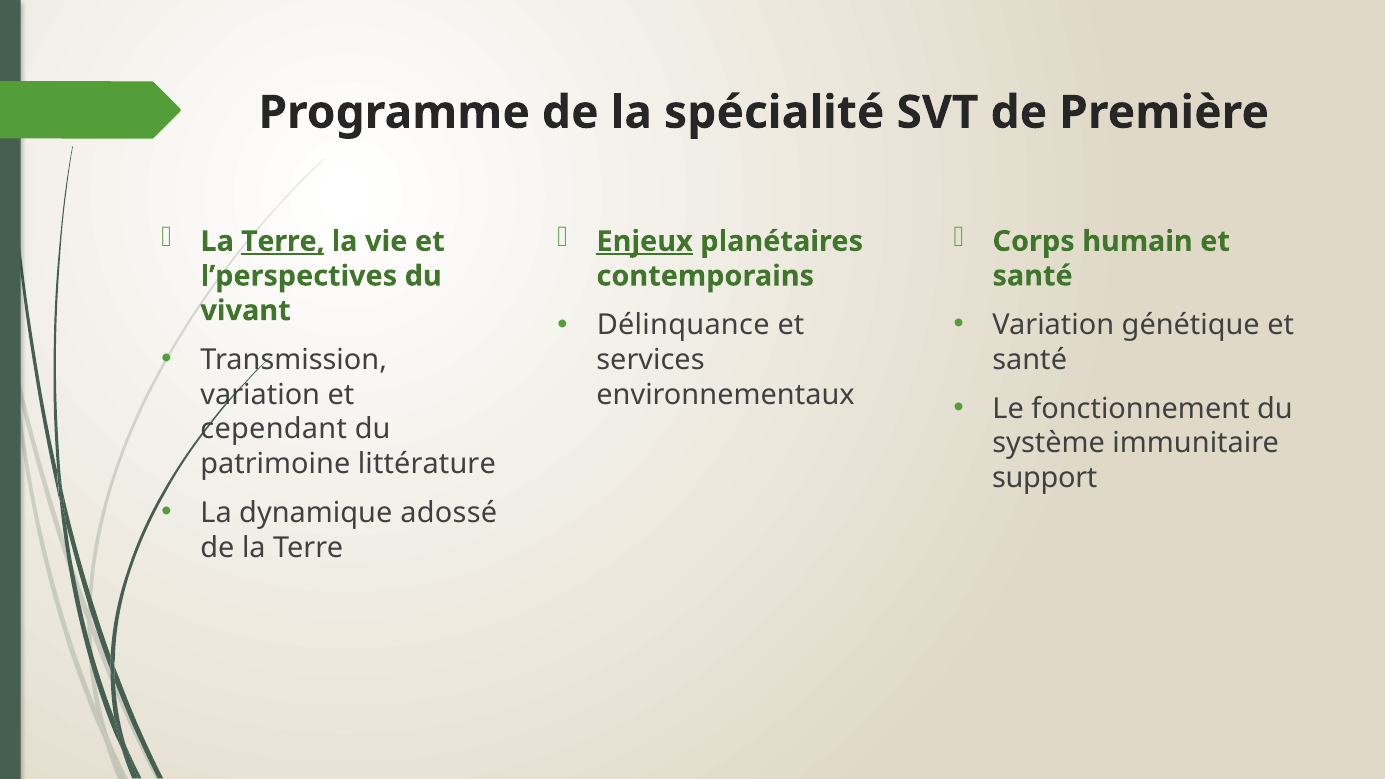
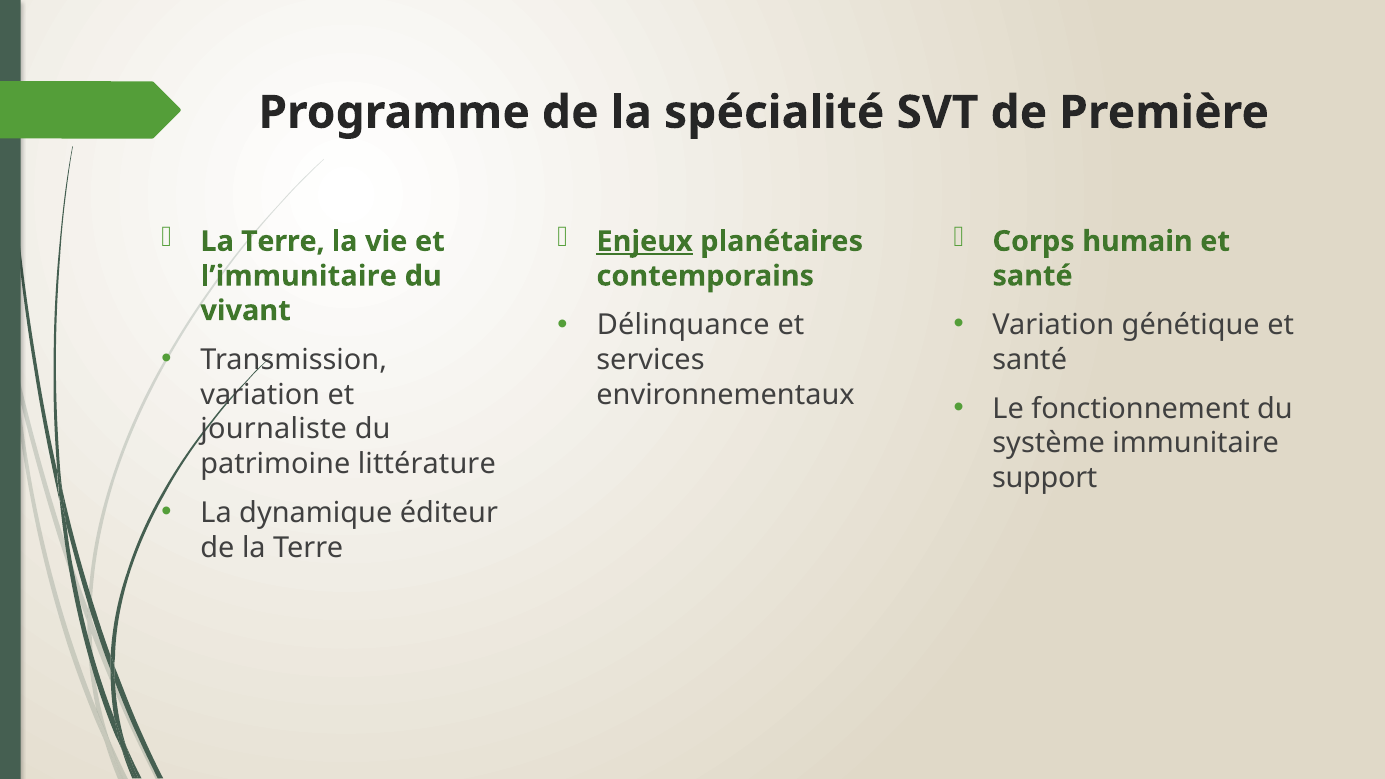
Terre at (283, 241) underline: present -> none
l’perspectives: l’perspectives -> l’immunitaire
cependant: cependant -> journaliste
adossé: adossé -> éditeur
